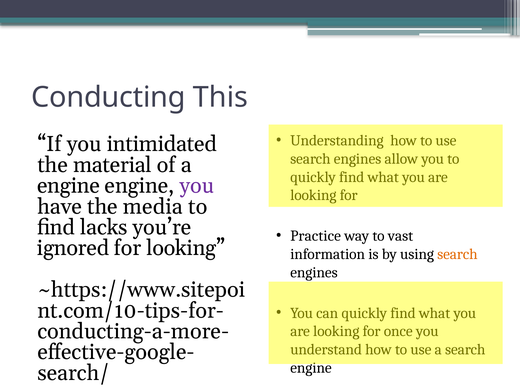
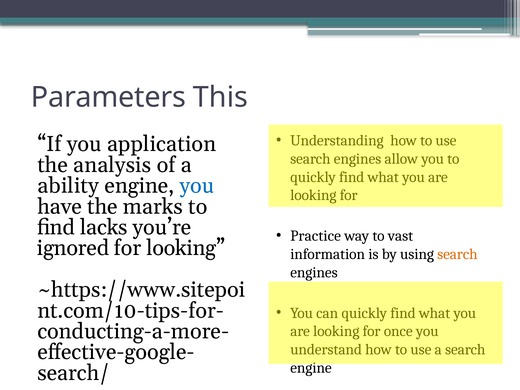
Conducting: Conducting -> Parameters
intimidated: intimidated -> application
material: material -> analysis
engine at (68, 186): engine -> ability
you at (197, 186) colour: purple -> blue
media: media -> marks
